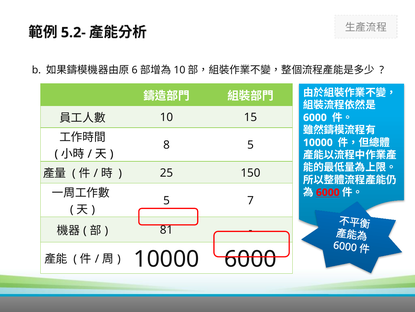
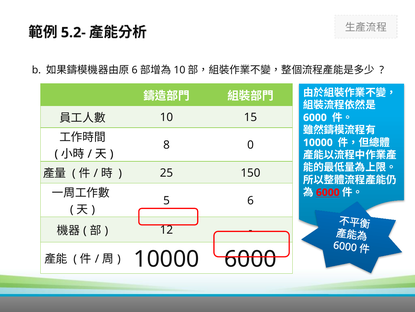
8 5: 5 -> 0
7: 7 -> 6
81: 81 -> 12
